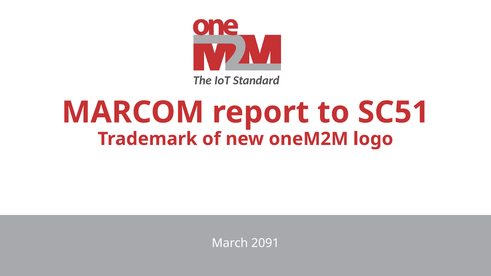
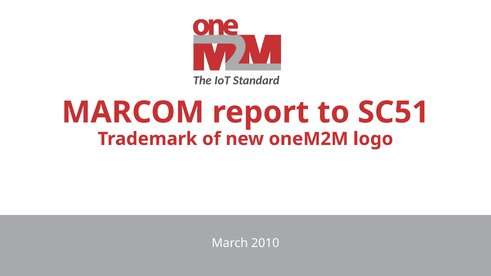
2091: 2091 -> 2010
